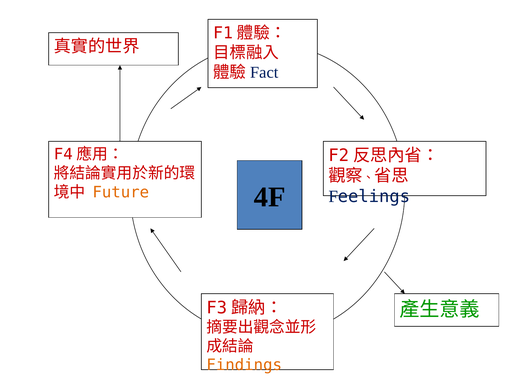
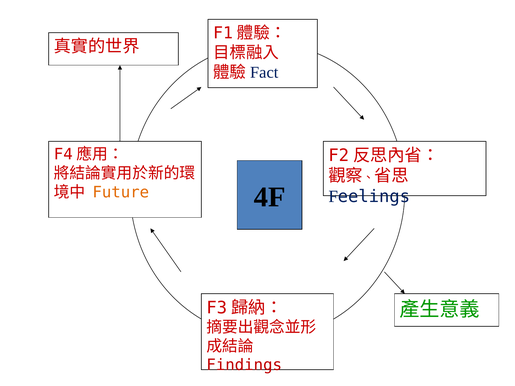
Findings colour: orange -> red
